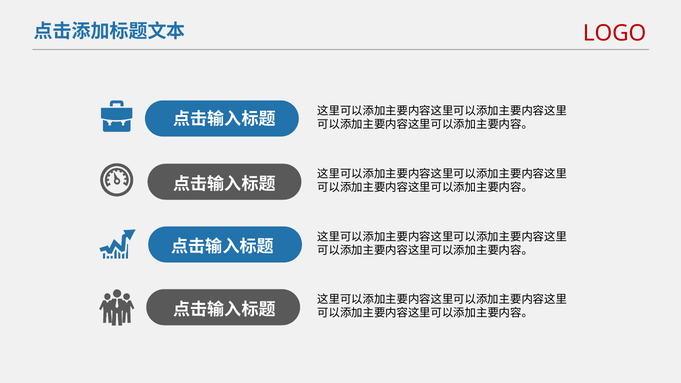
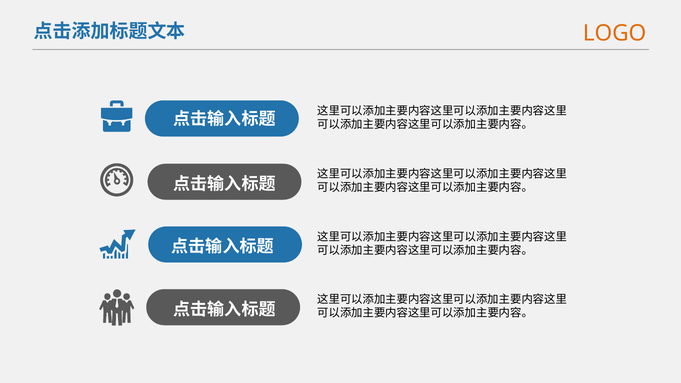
LOGO colour: red -> orange
